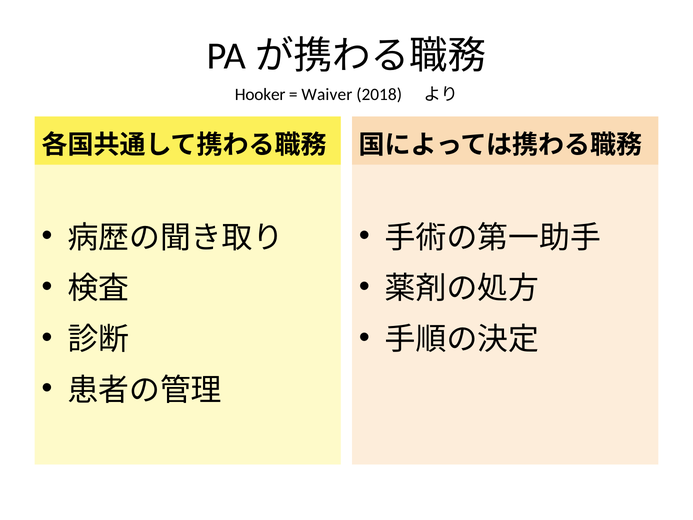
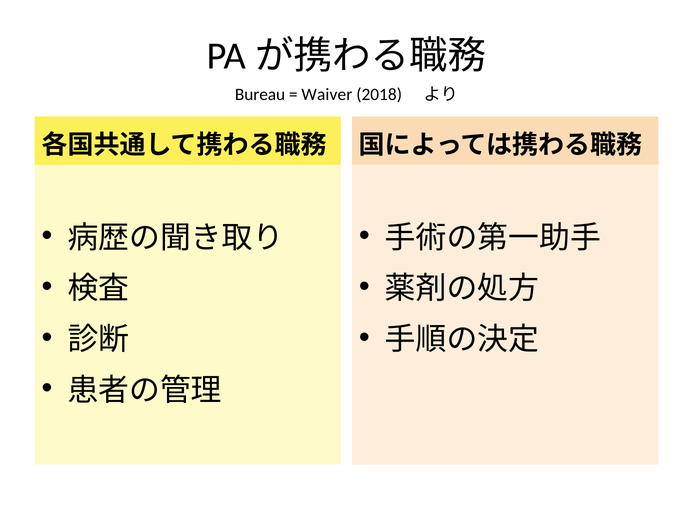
Hooker: Hooker -> Bureau
